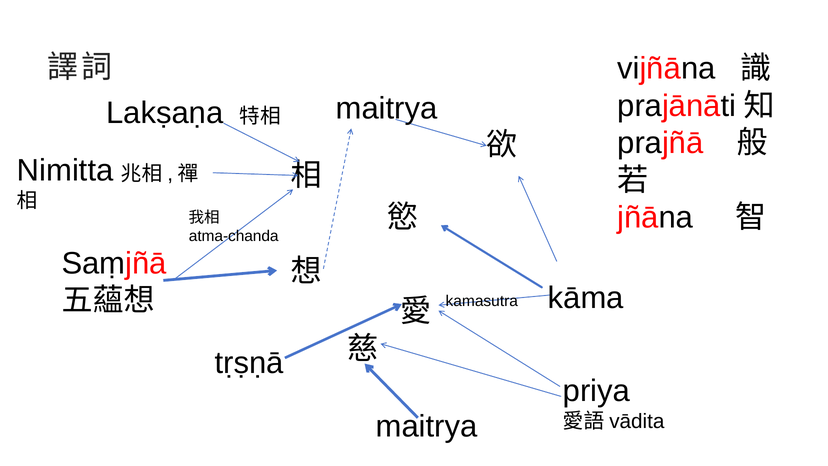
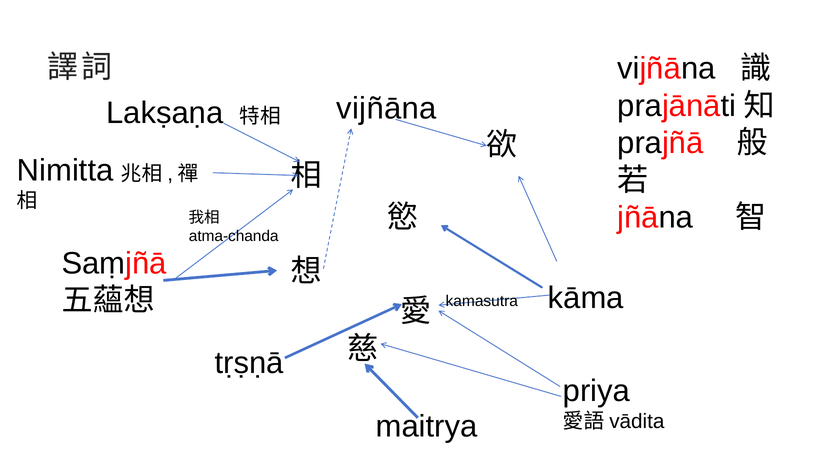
maitrya at (387, 109): maitrya -> vijñāna
